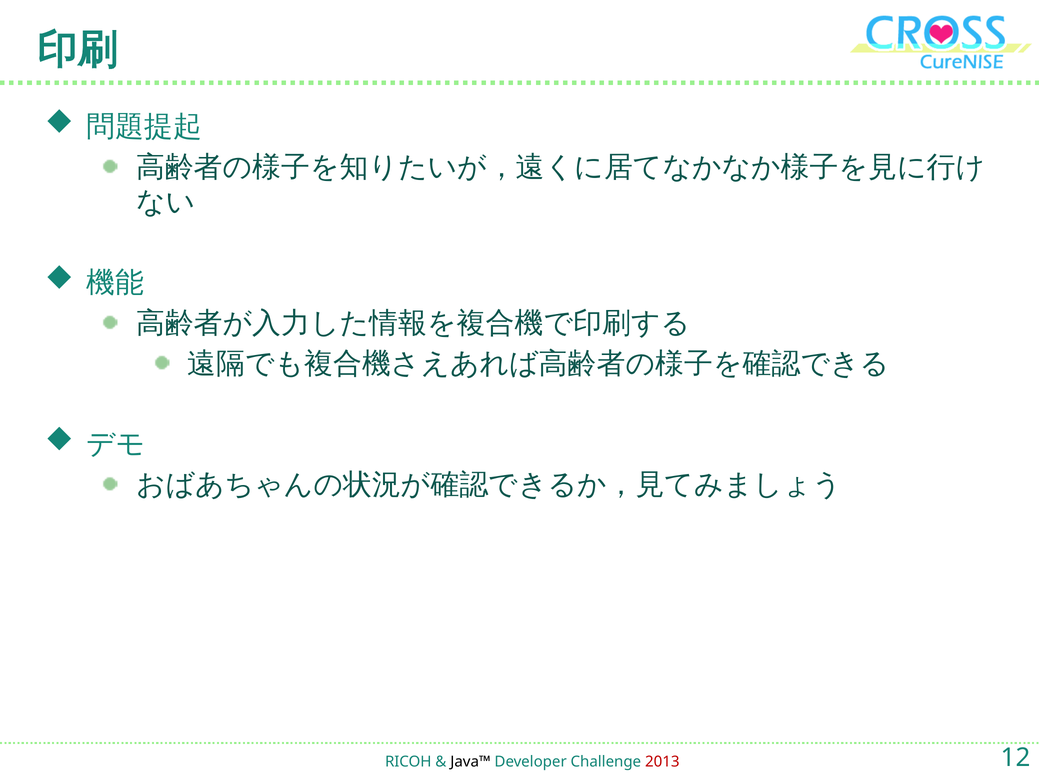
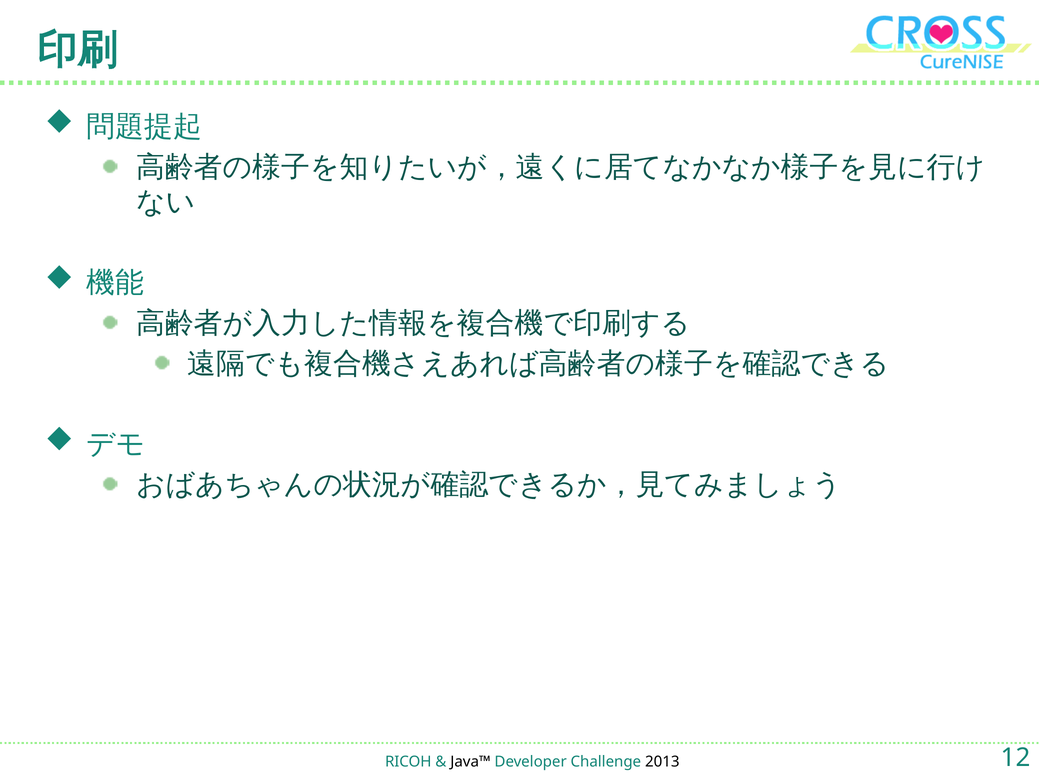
2013 colour: red -> black
